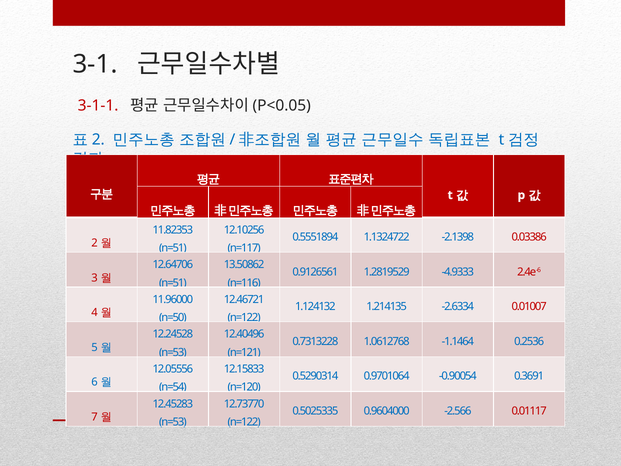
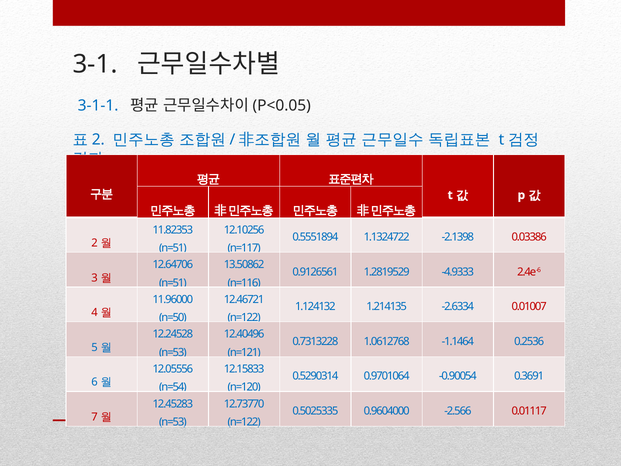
3-1-1 colour: red -> blue
